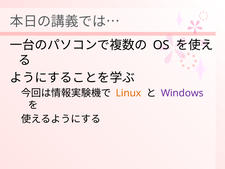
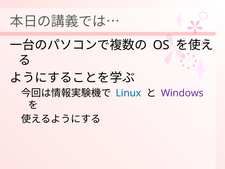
Linux colour: orange -> blue
